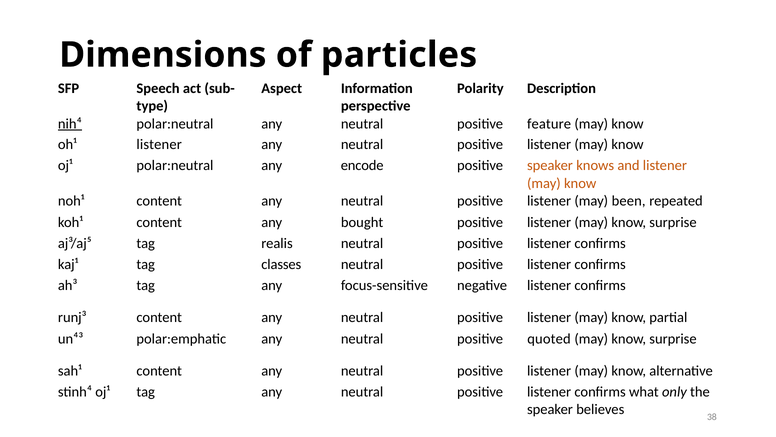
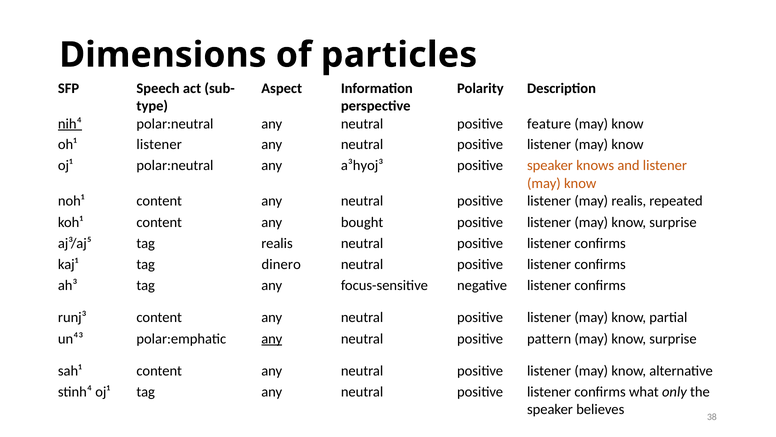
encode: encode -> a³hyoj³
may been: been -> realis
classes: classes -> dinero
any at (272, 338) underline: none -> present
quoted: quoted -> pattern
